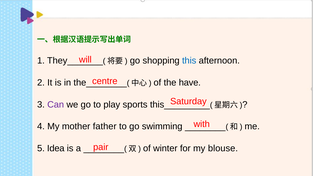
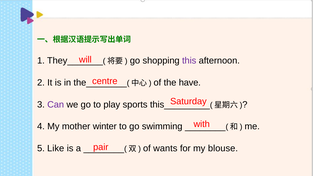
this colour: blue -> purple
father: father -> winter
Idea: Idea -> Like
winter: winter -> wants
